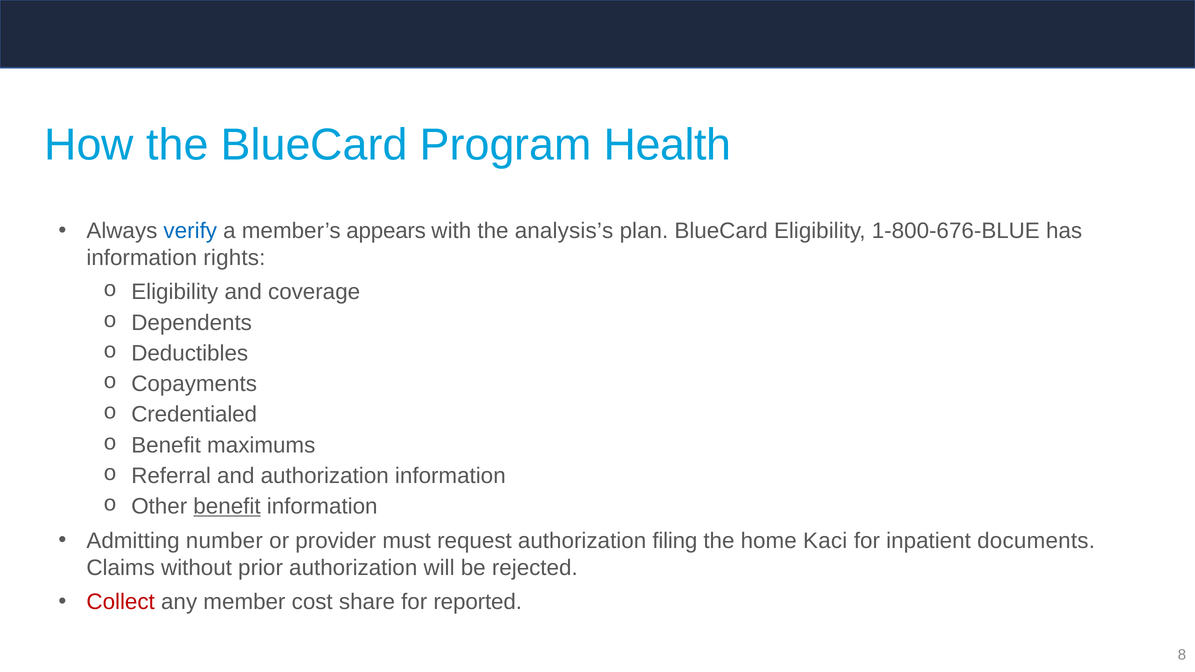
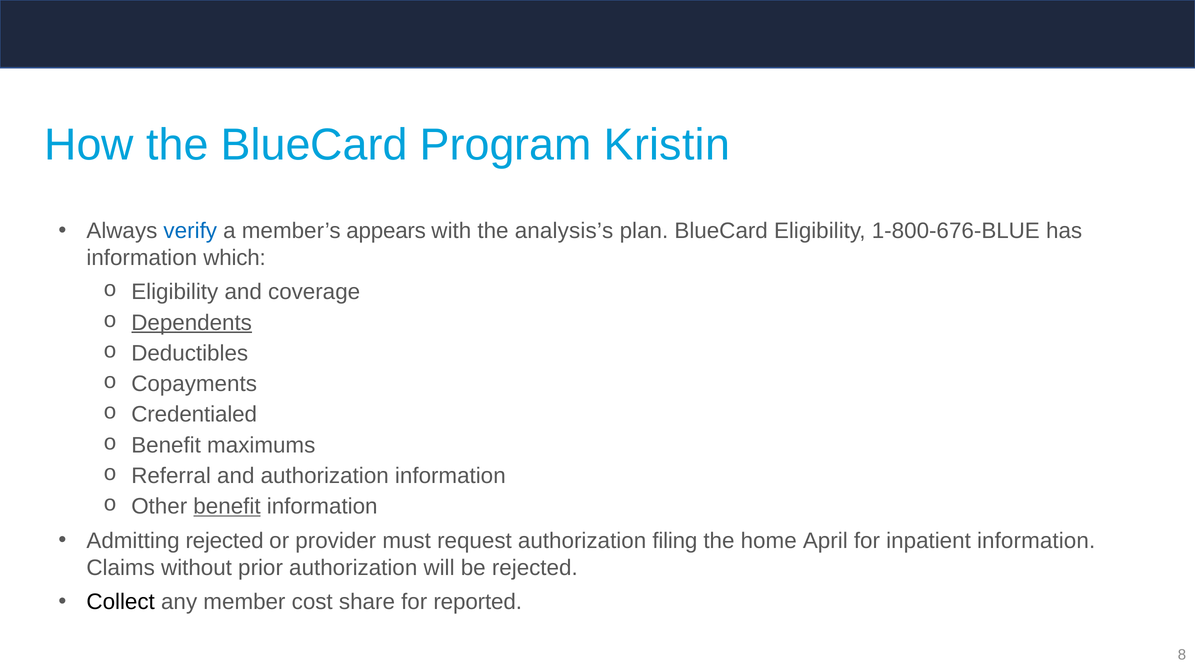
Health: Health -> Kristin
rights: rights -> which
Dependents underline: none -> present
Admitting number: number -> rejected
Kaci: Kaci -> April
inpatient documents: documents -> information
Collect colour: red -> black
